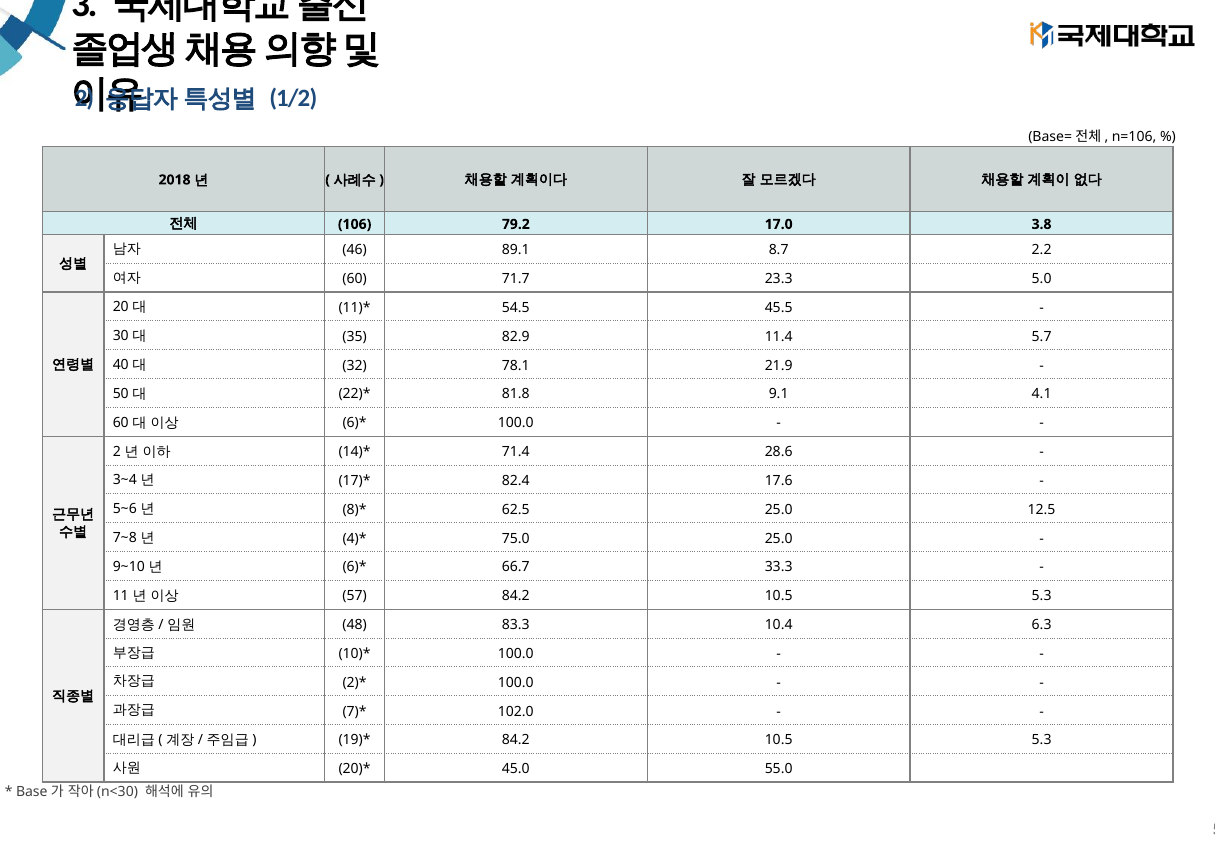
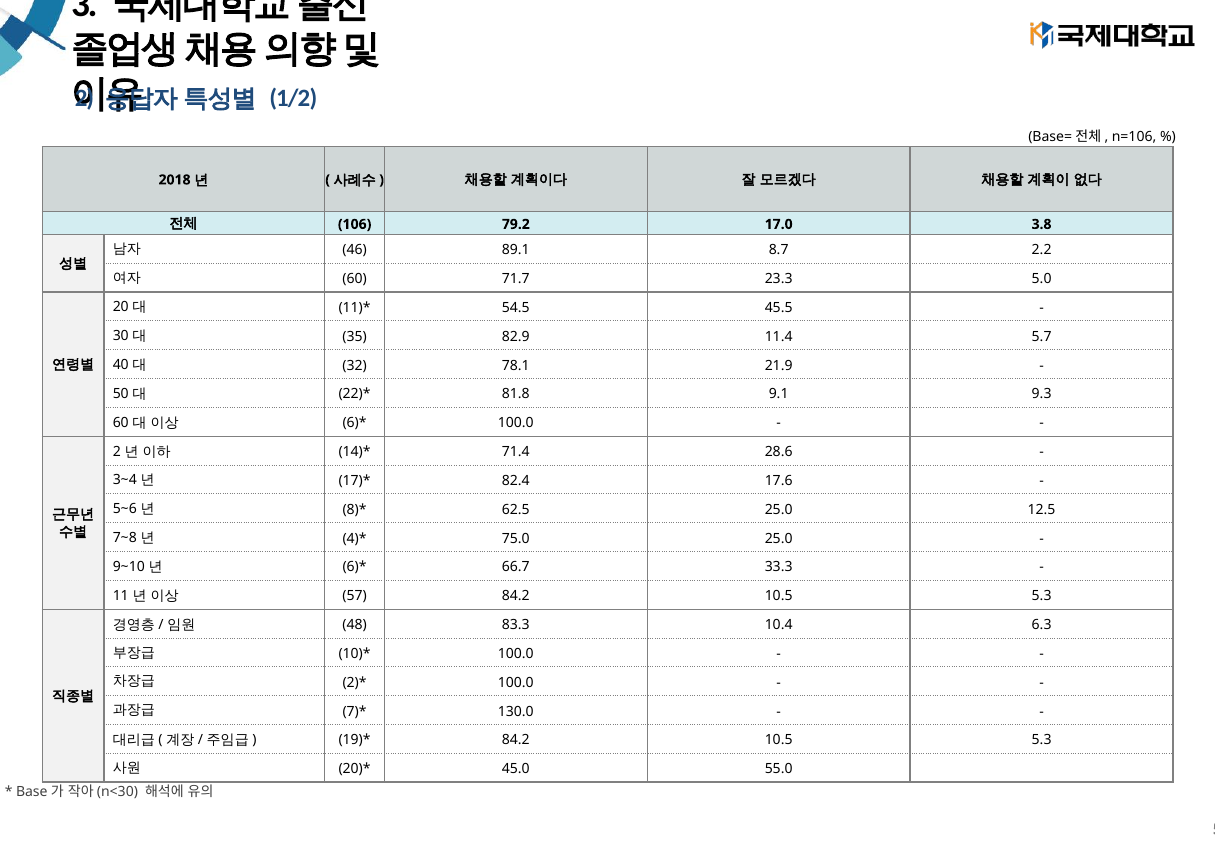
4.1: 4.1 -> 9.3
102.0: 102.0 -> 130.0
